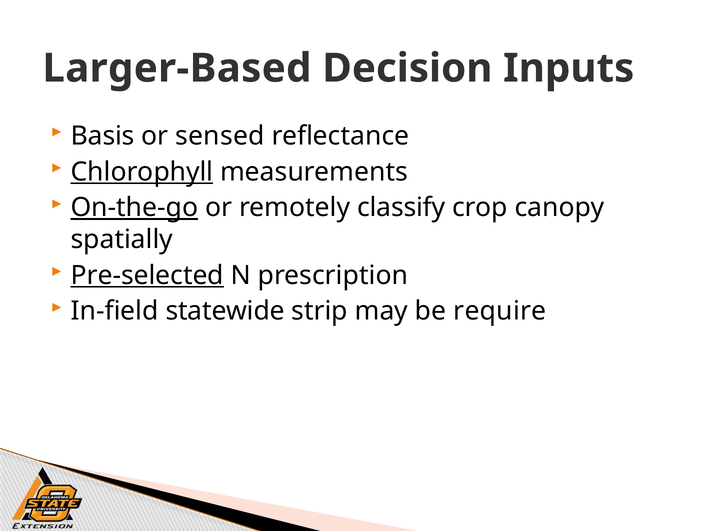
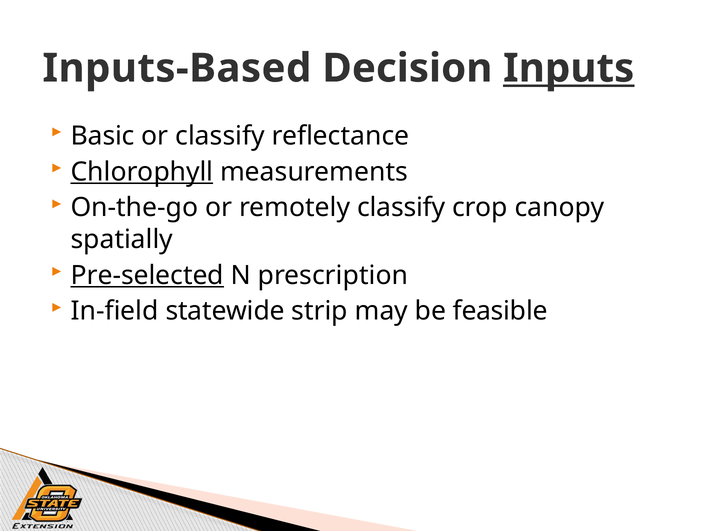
Larger-Based: Larger-Based -> Inputs-Based
Inputs underline: none -> present
Basis: Basis -> Basic
or sensed: sensed -> classify
On-the-go underline: present -> none
require: require -> feasible
